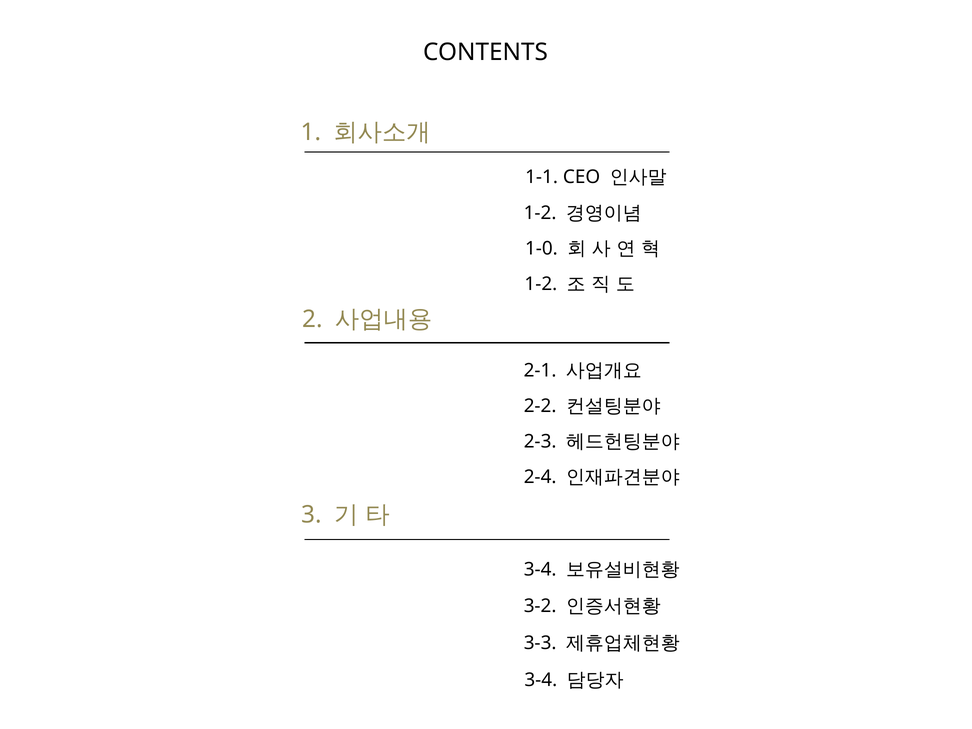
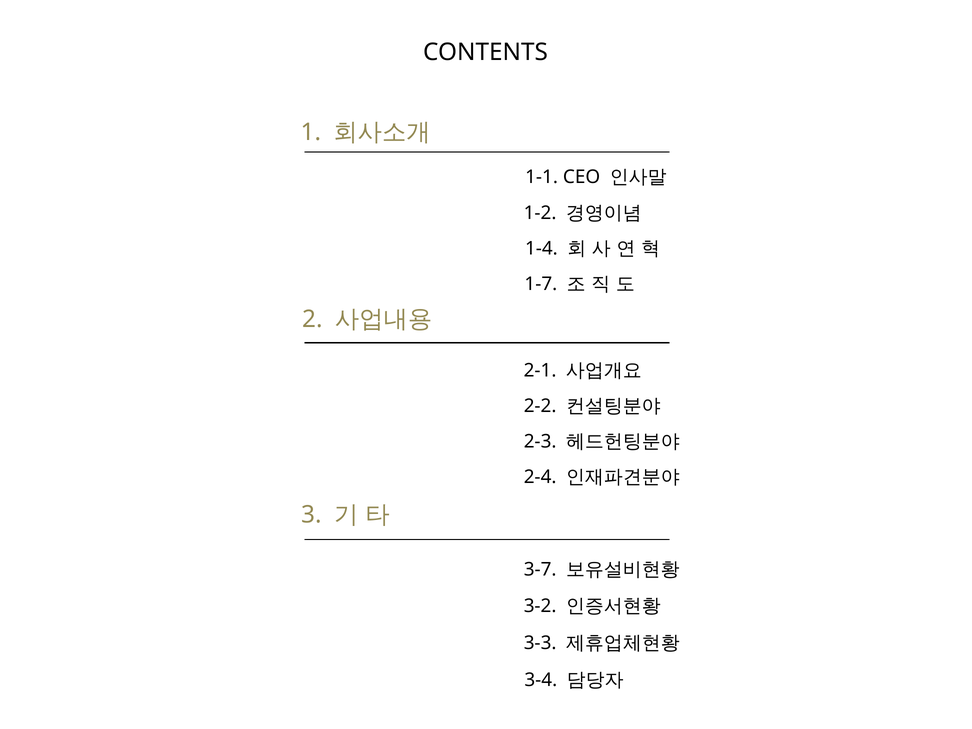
1-0: 1-0 -> 1-4
1-2 at (541, 284): 1-2 -> 1-7
3-4 at (540, 569): 3-4 -> 3-7
